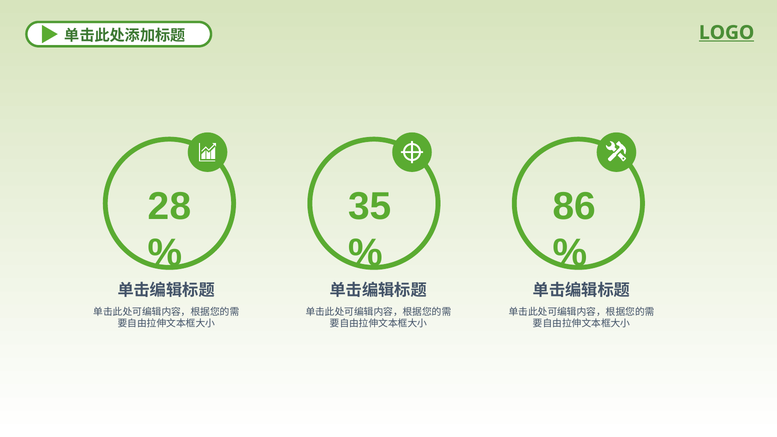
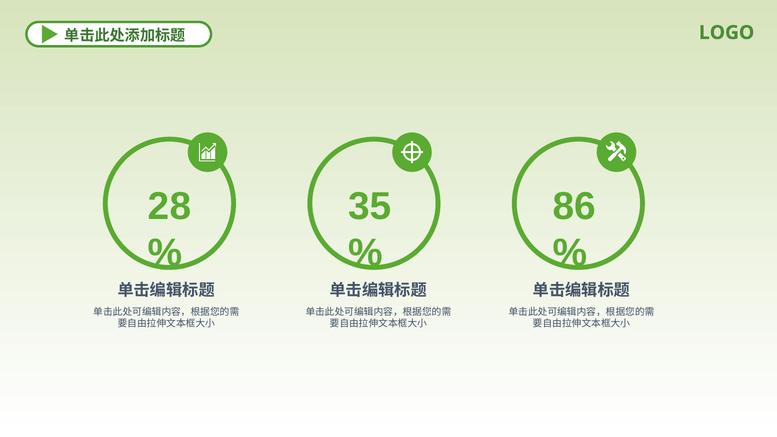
LOGO underline: present -> none
